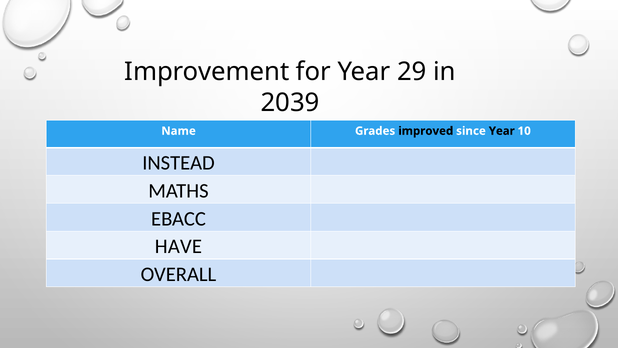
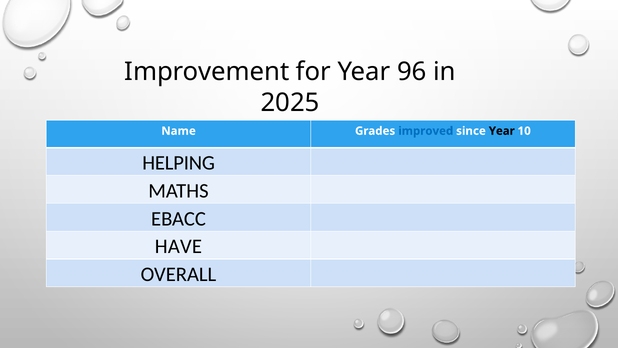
29: 29 -> 96
2039: 2039 -> 2025
improved colour: black -> blue
INSTEAD: INSTEAD -> HELPING
